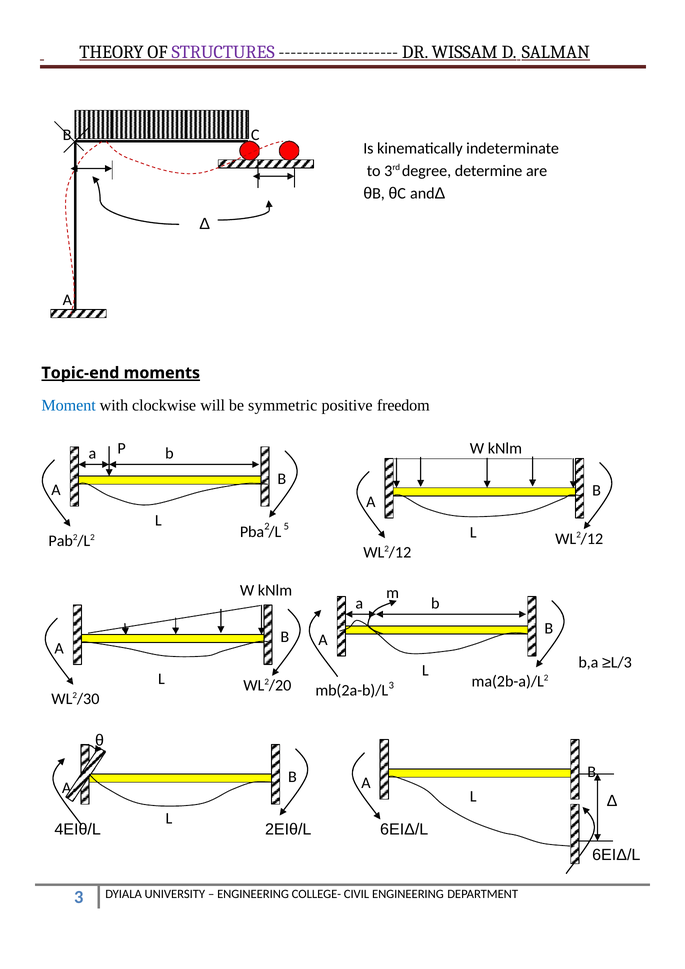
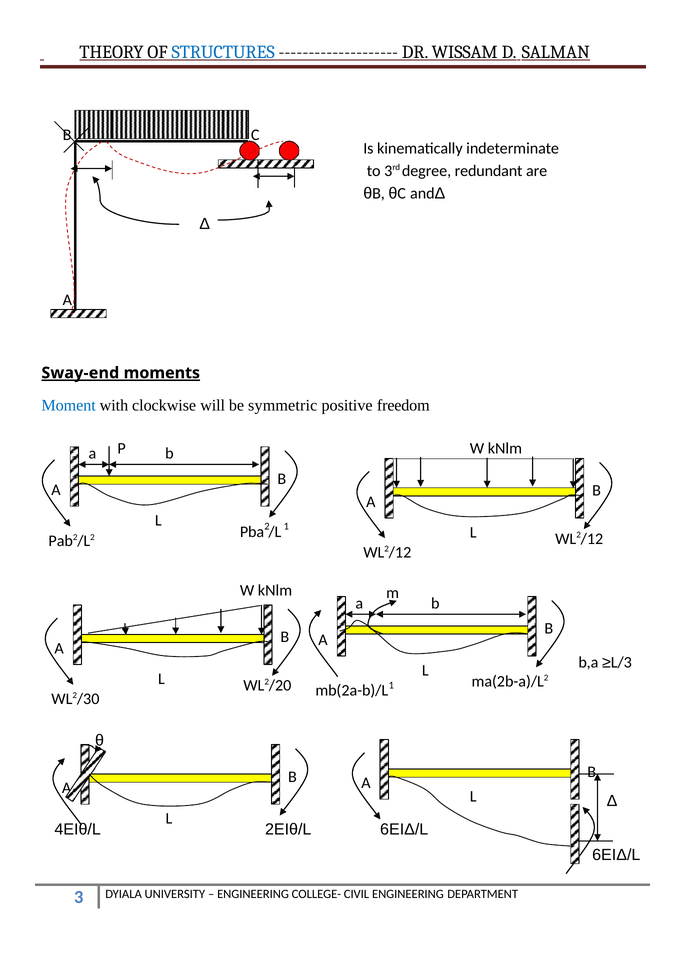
STRUCTURES colour: purple -> blue
determine: determine -> redundant
Topic-end: Topic-end -> Sway-end
2 5: 5 -> 1
mb(2a-b)/L 3: 3 -> 1
